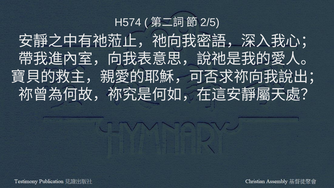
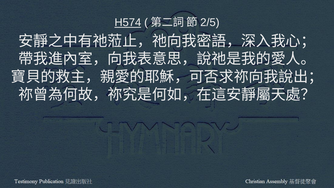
H574 underline: none -> present
